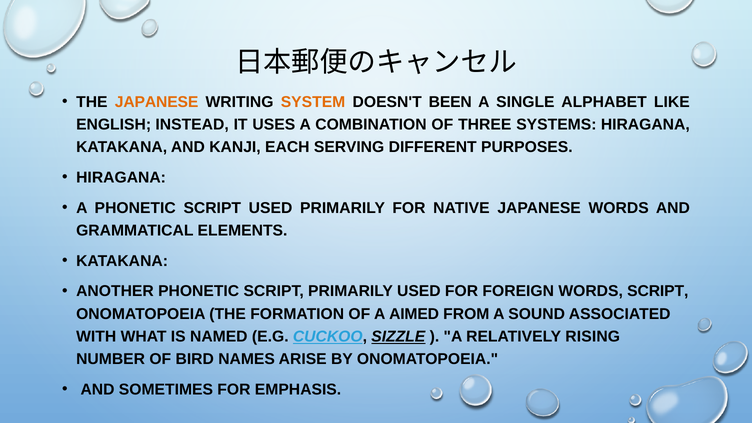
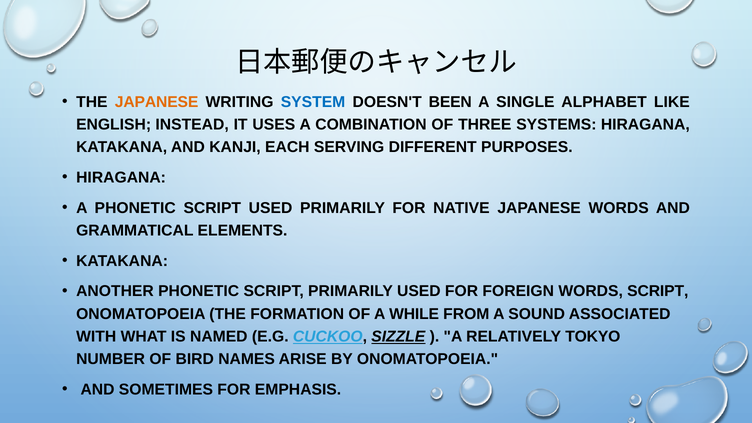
SYSTEM colour: orange -> blue
AIMED: AIMED -> WHILE
RISING: RISING -> TOKYO
